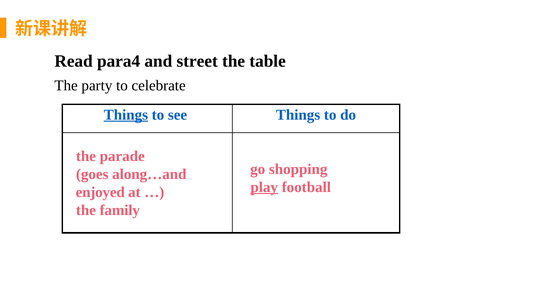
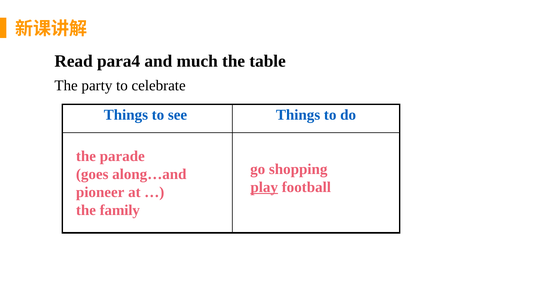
street: street -> much
Things at (126, 115) underline: present -> none
enjoyed: enjoyed -> pioneer
